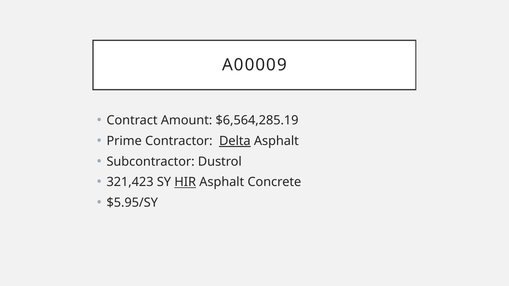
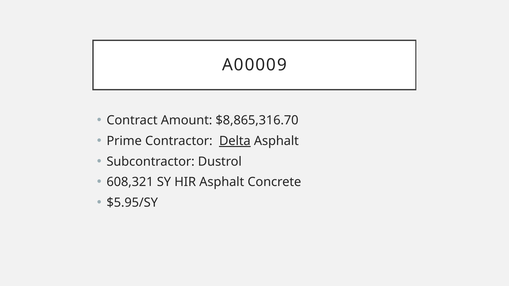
$6,564,285.19: $6,564,285.19 -> $8,865,316.70
321,423: 321,423 -> 608,321
HIR underline: present -> none
